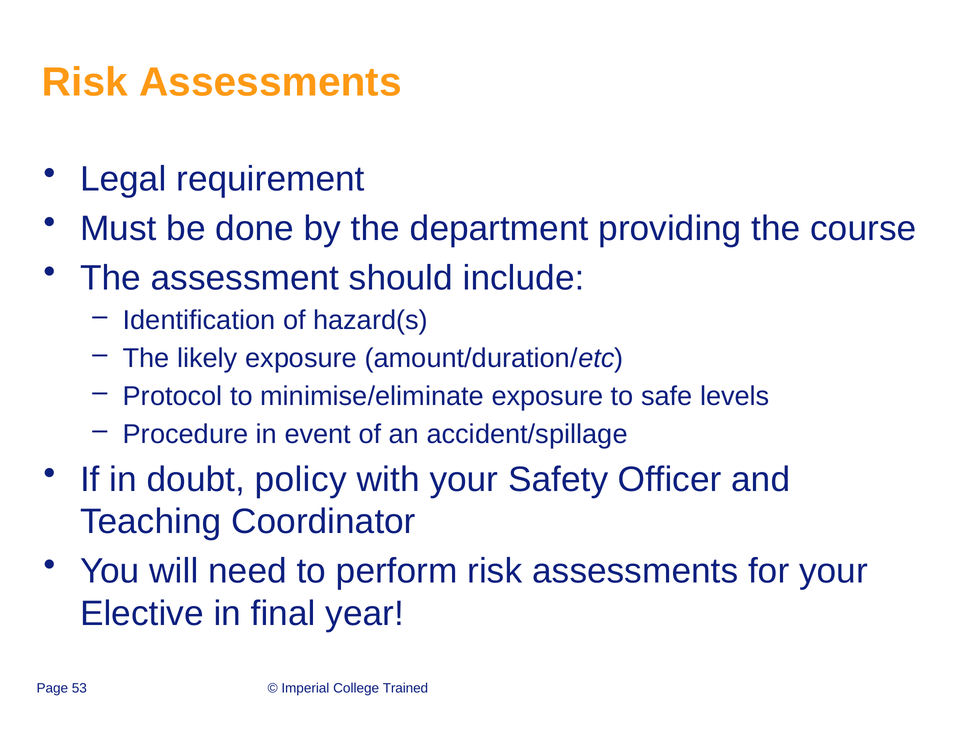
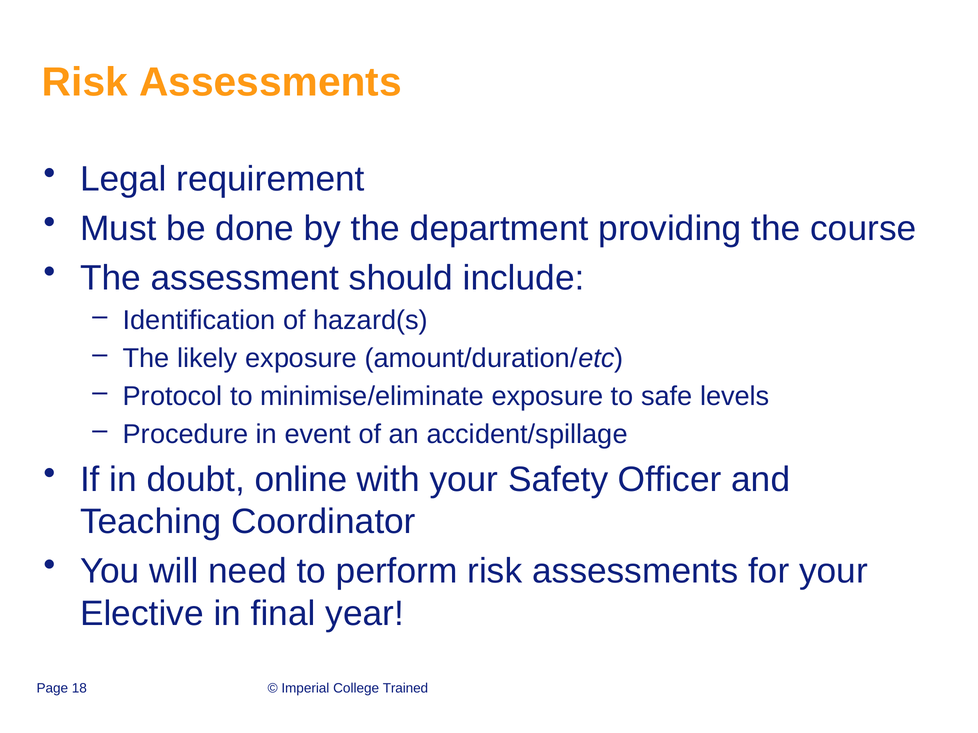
policy: policy -> online
53: 53 -> 18
